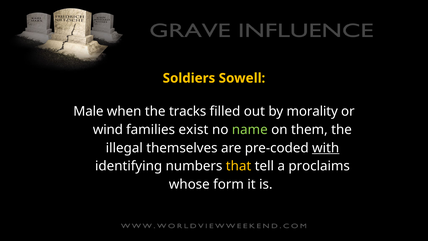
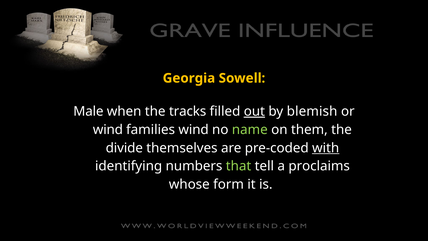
Soldiers: Soldiers -> Georgia
out underline: none -> present
morality: morality -> blemish
families exist: exist -> wind
illegal: illegal -> divide
that colour: yellow -> light green
